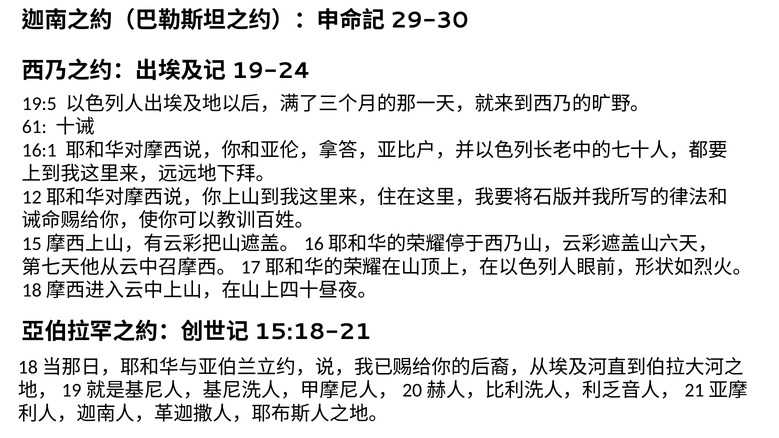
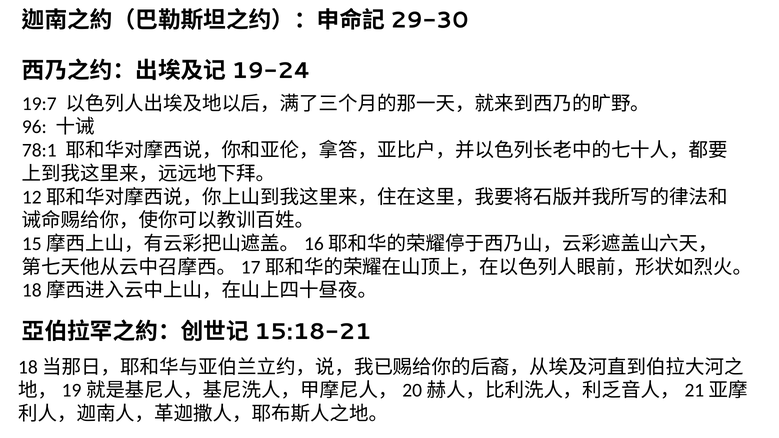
19:5: 19:5 -> 19:7
61: 61 -> 96
16:1: 16:1 -> 78:1
